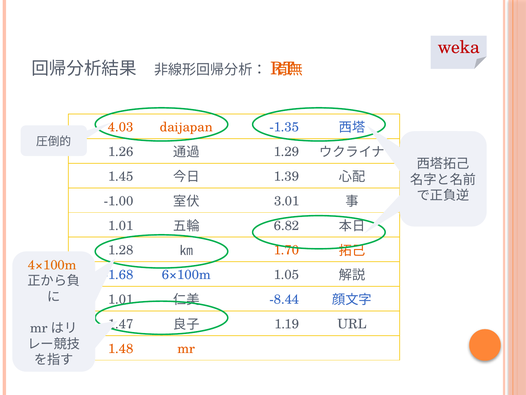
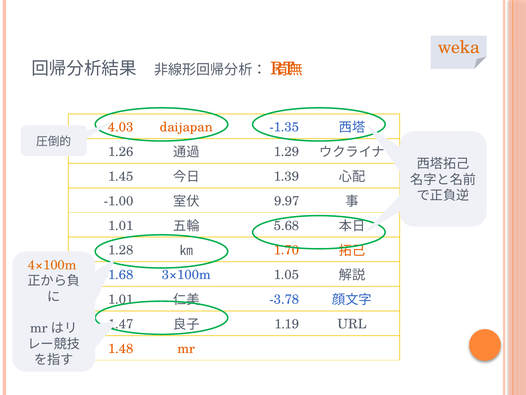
weka colour: red -> orange
3.01: 3.01 -> 9.97
6.82: 6.82 -> 5.68
6×100m: 6×100m -> 3×100m
-8.44: -8.44 -> -3.78
